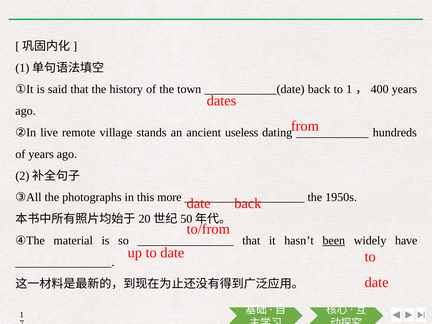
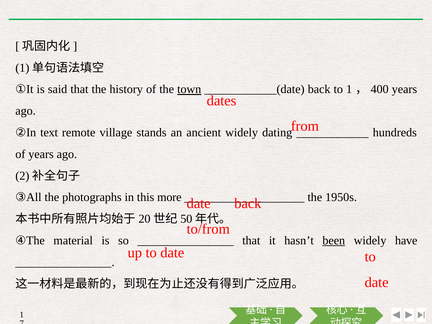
town underline: none -> present
live: live -> text
ancient useless: useless -> widely
